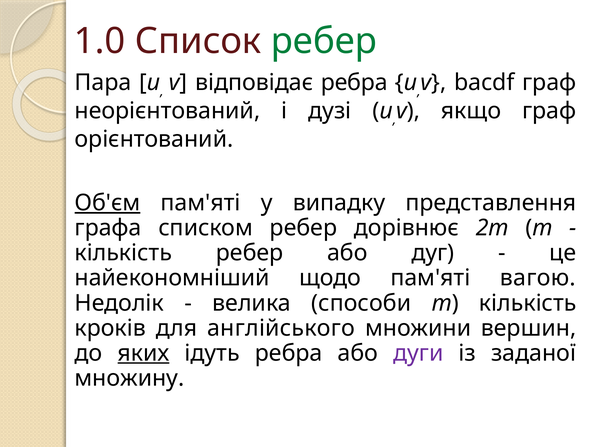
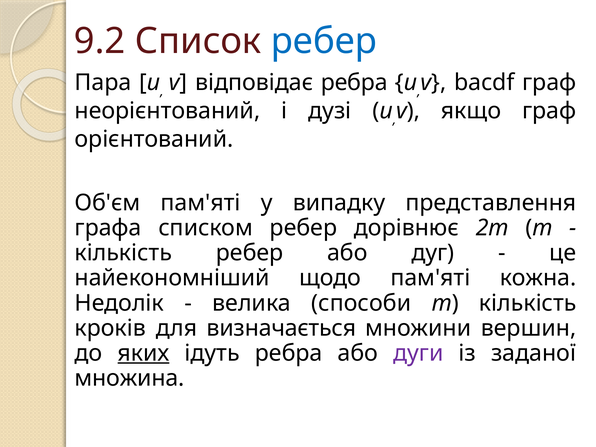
1.0: 1.0 -> 9.2
ребер at (324, 41) colour: green -> blue
Об'єм underline: present -> none
вагою: вагою -> кожна
англійського: англійського -> визначається
множину: множину -> множина
